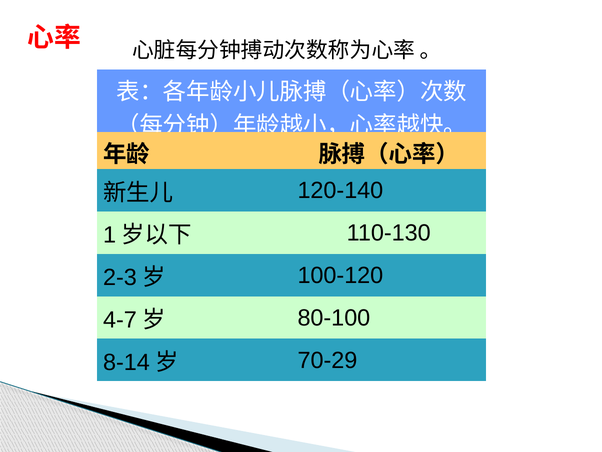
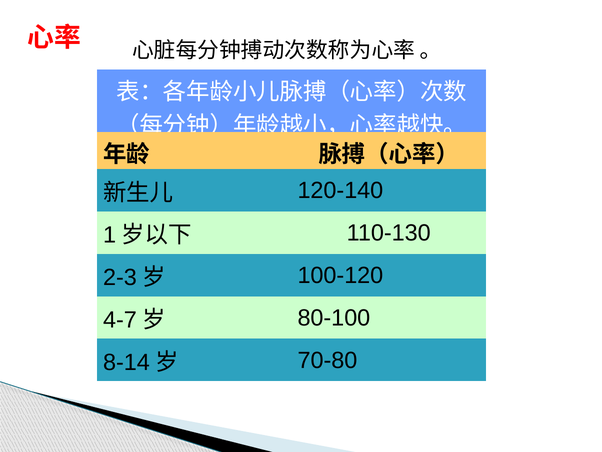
70-29: 70-29 -> 70-80
